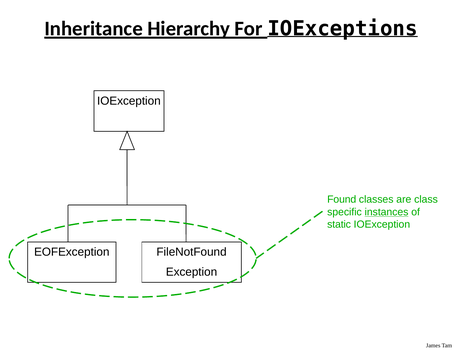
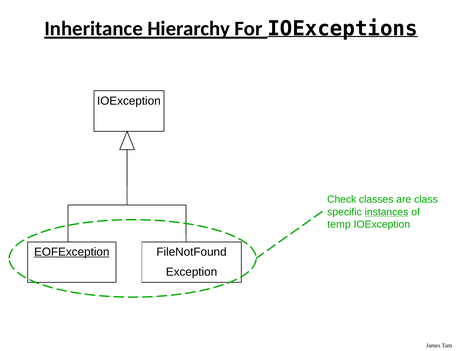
Found: Found -> Check
static: static -> temp
EOFException underline: none -> present
